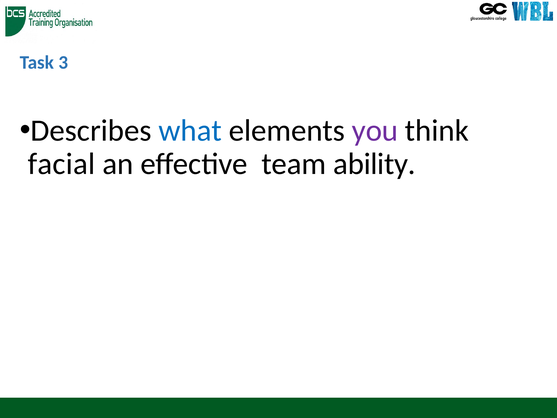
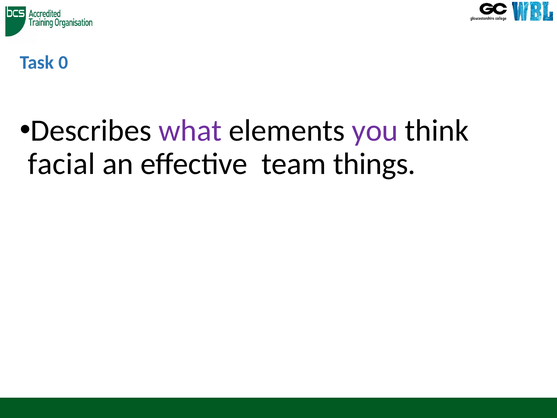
3: 3 -> 0
what colour: blue -> purple
ability: ability -> things
